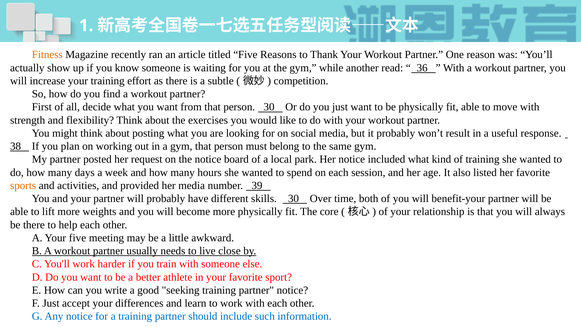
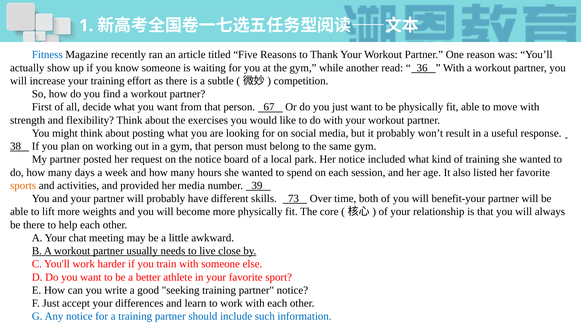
Fitness colour: orange -> blue
person 30: 30 -> 67
skills 30: 30 -> 73
Your five: five -> chat
